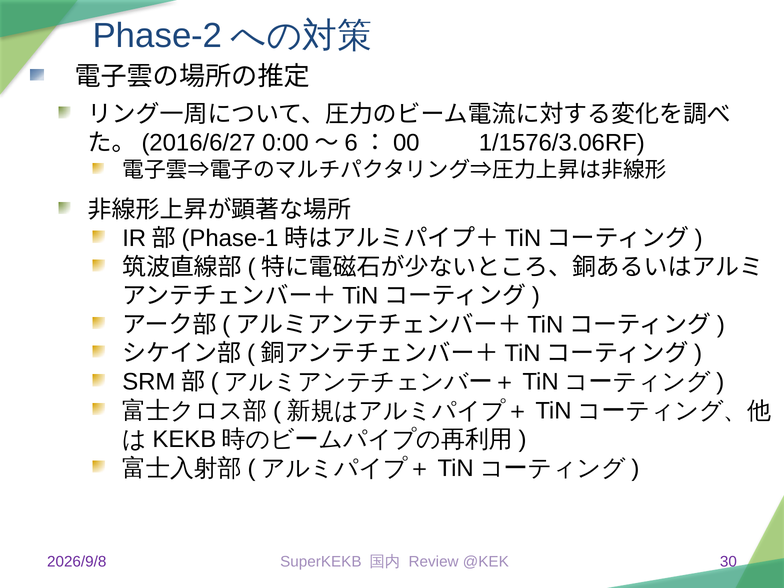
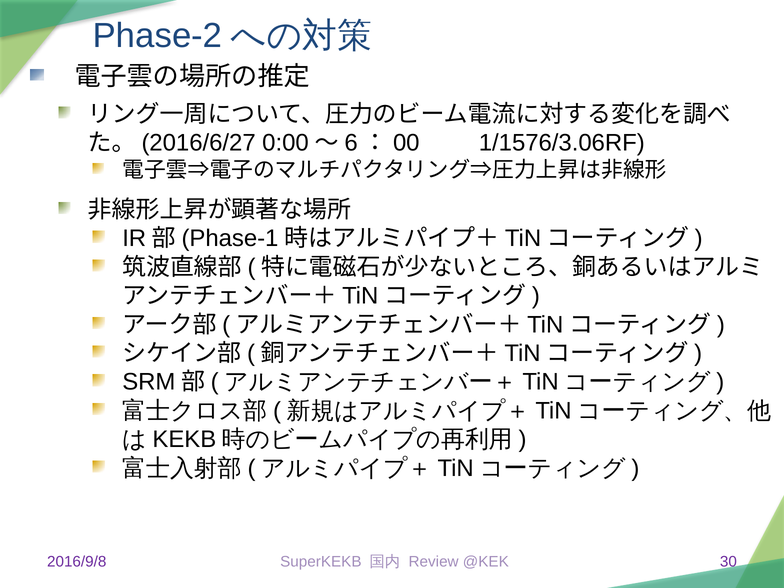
2026/9/8: 2026/9/8 -> 2016/9/8
